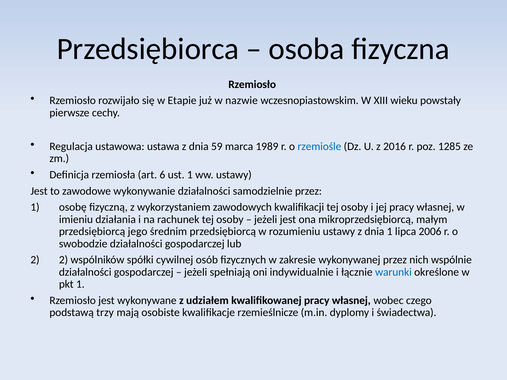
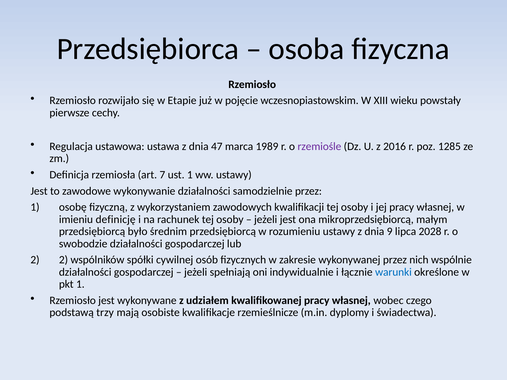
nazwie: nazwie -> pojęcie
59: 59 -> 47
rzemiośle colour: blue -> purple
6: 6 -> 7
działania: działania -> definicję
jego: jego -> było
dnia 1: 1 -> 9
2006: 2006 -> 2028
